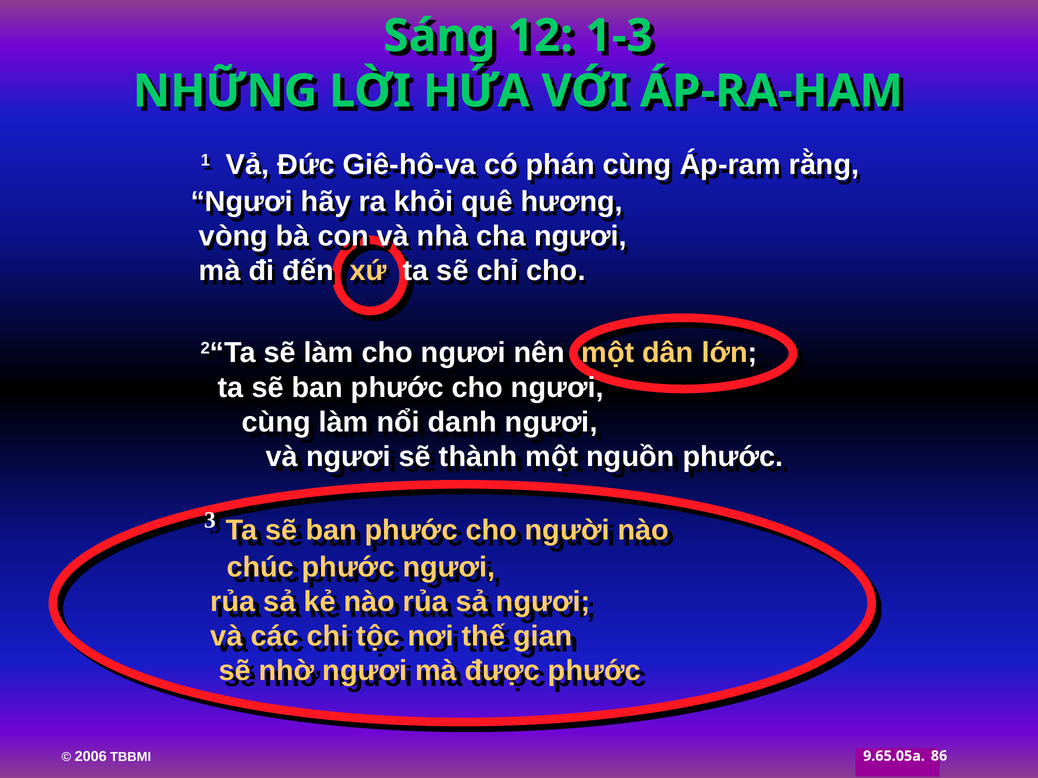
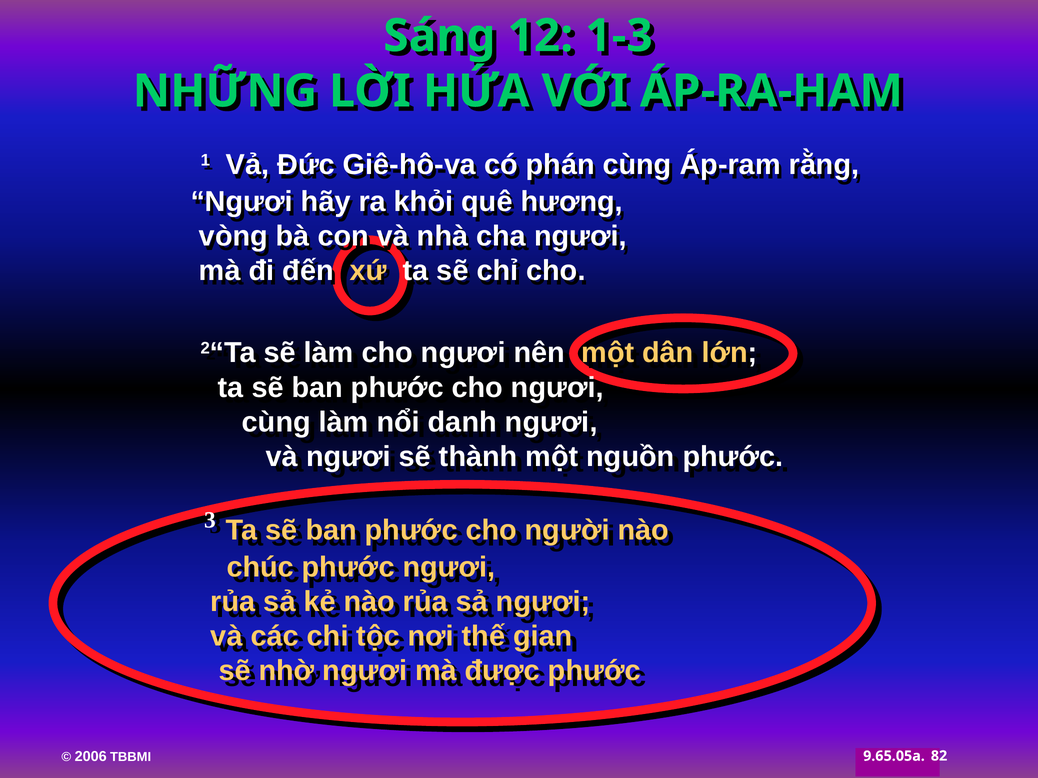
86: 86 -> 82
